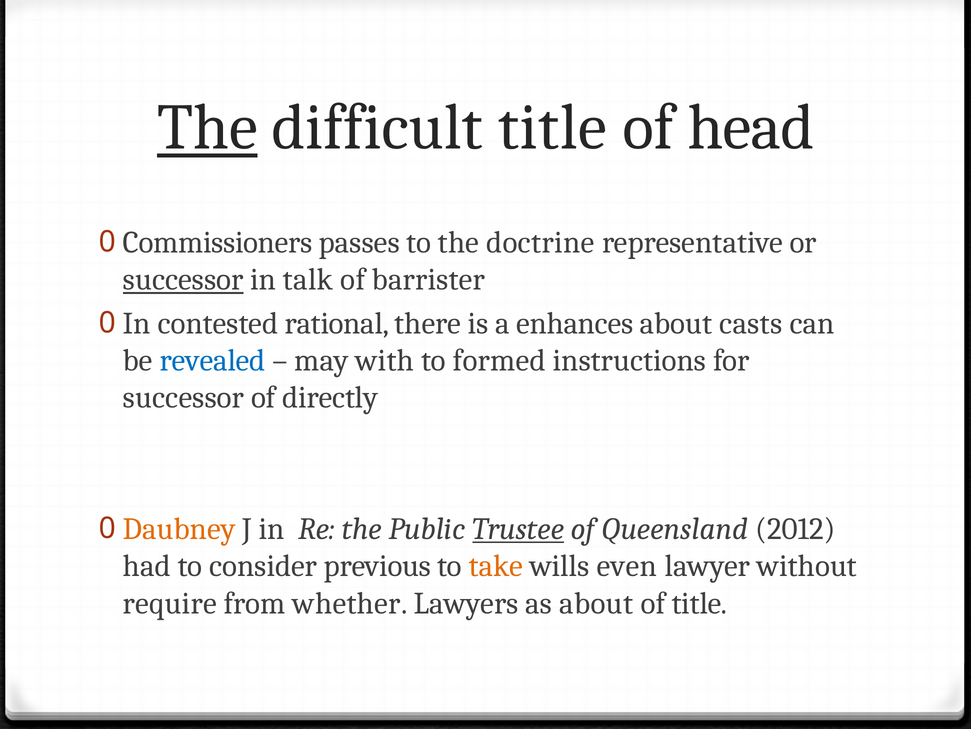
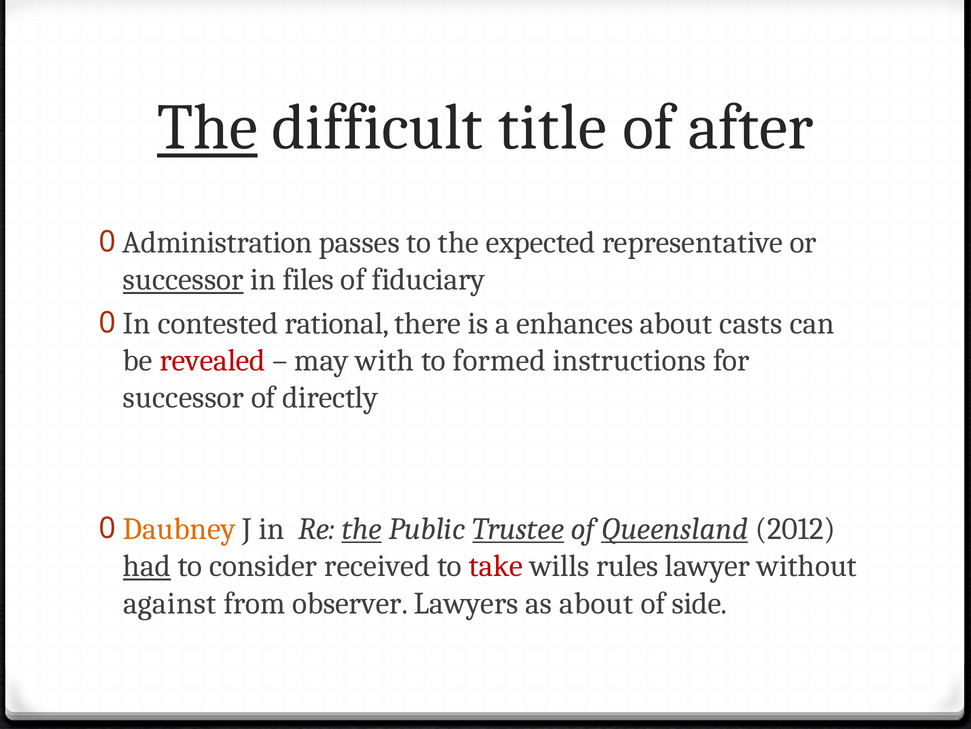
head: head -> after
Commissioners: Commissioners -> Administration
doctrine: doctrine -> expected
talk: talk -> files
barrister: barrister -> fiduciary
revealed colour: blue -> red
the at (362, 528) underline: none -> present
Queensland underline: none -> present
had underline: none -> present
previous: previous -> received
take colour: orange -> red
even: even -> rules
require: require -> against
whether: whether -> observer
of title: title -> side
